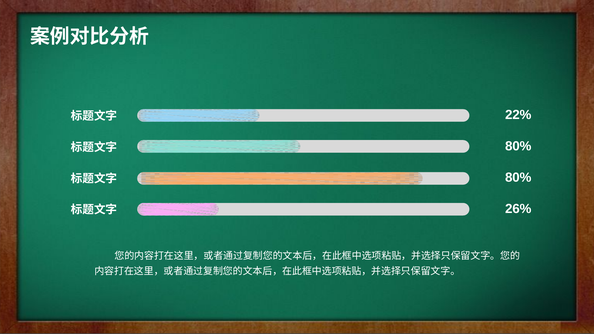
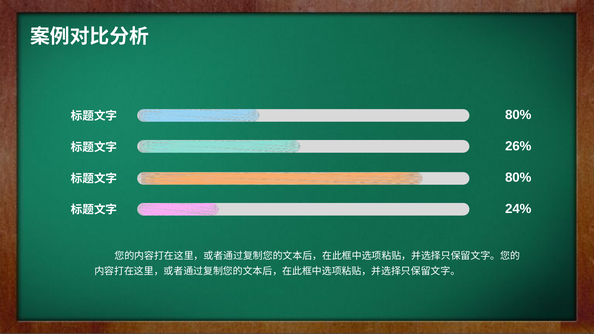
22% at (518, 115): 22% -> 80%
80% at (518, 146): 80% -> 26%
26%: 26% -> 24%
